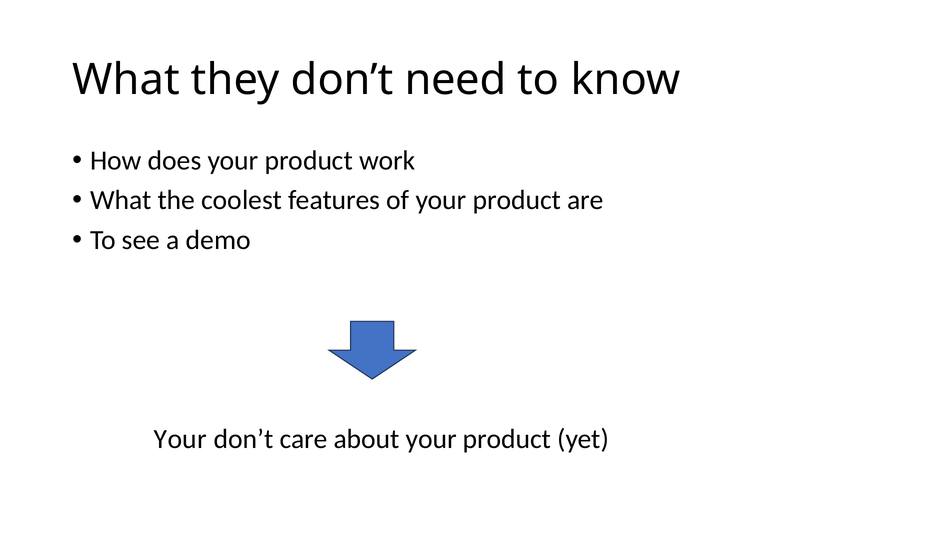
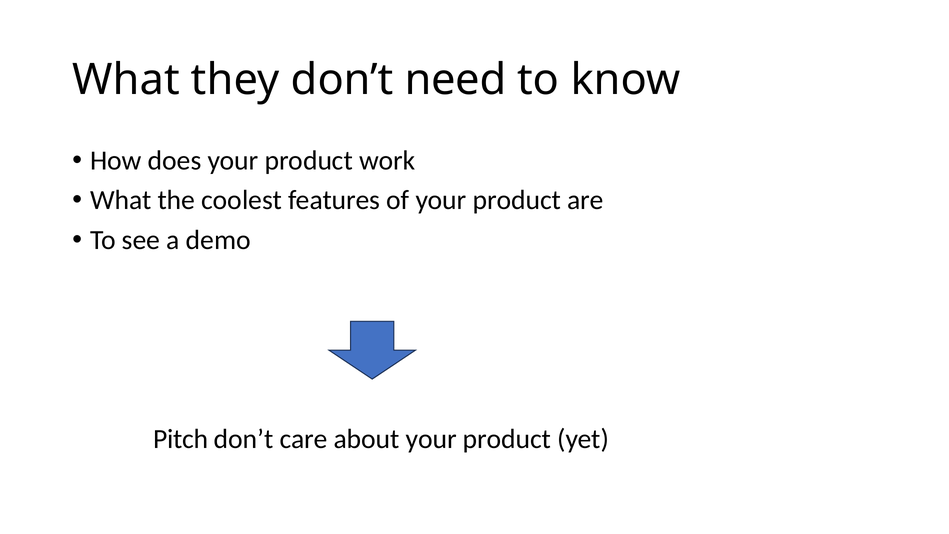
Your at (180, 439): Your -> Pitch
